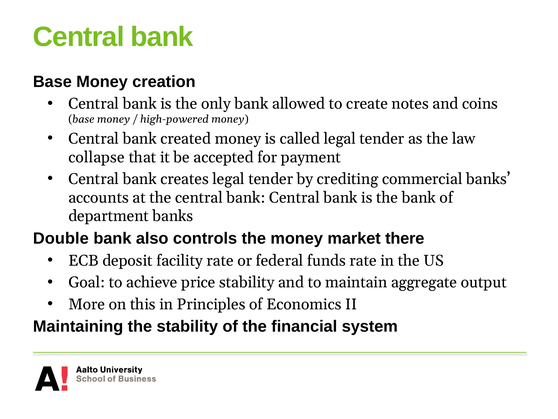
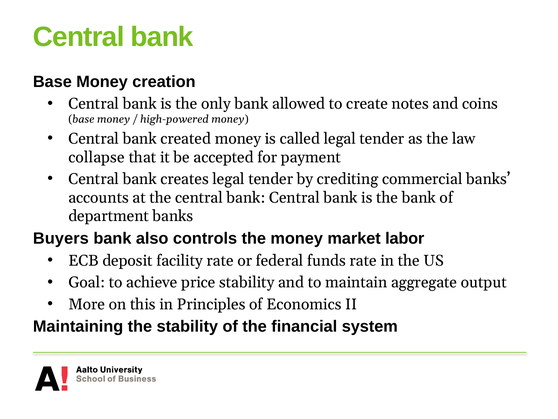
Double: Double -> Buyers
there: there -> labor
